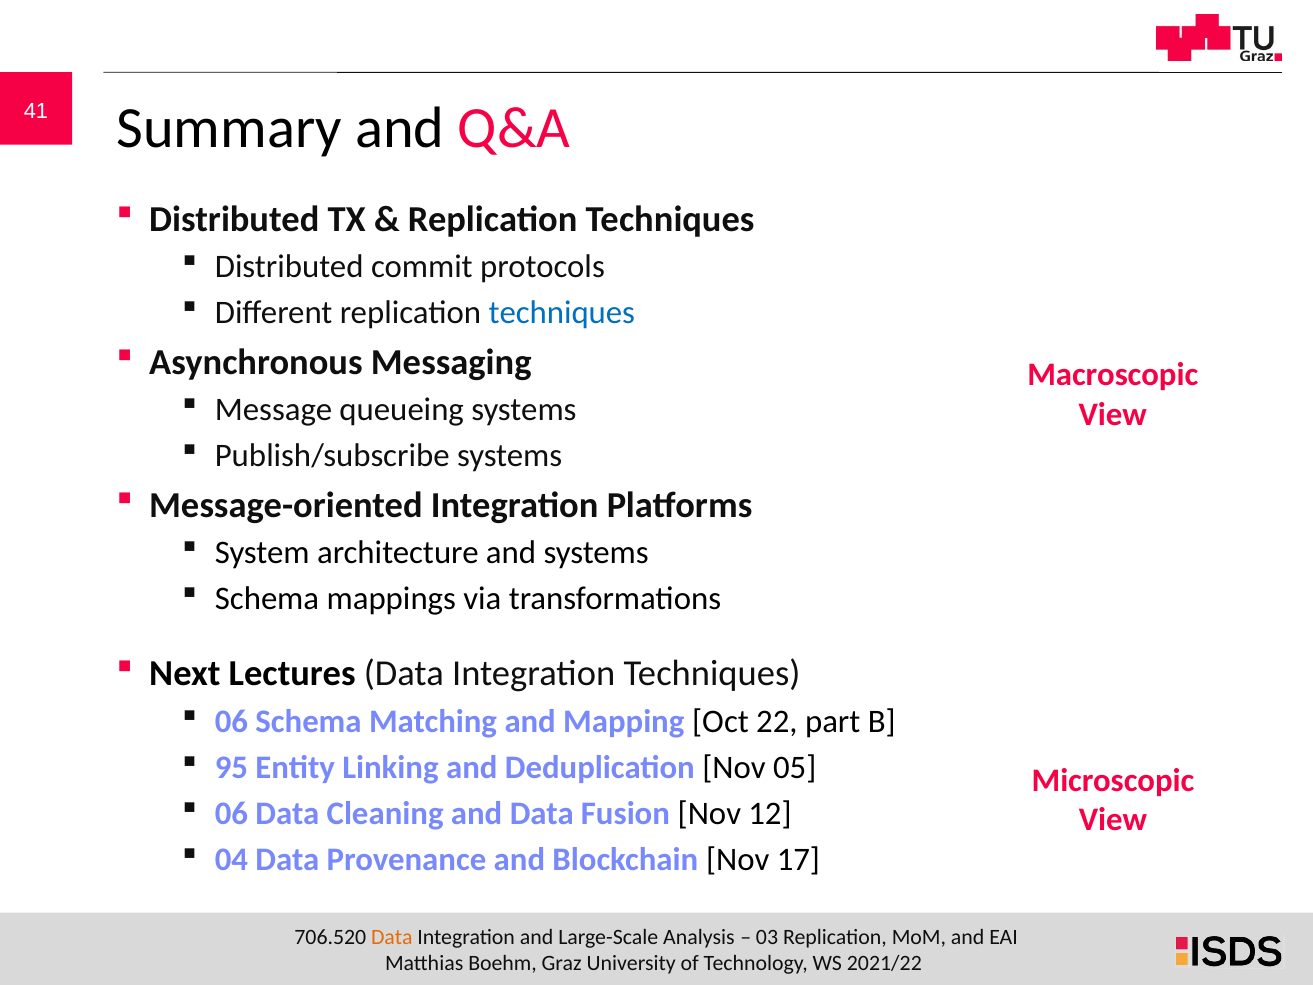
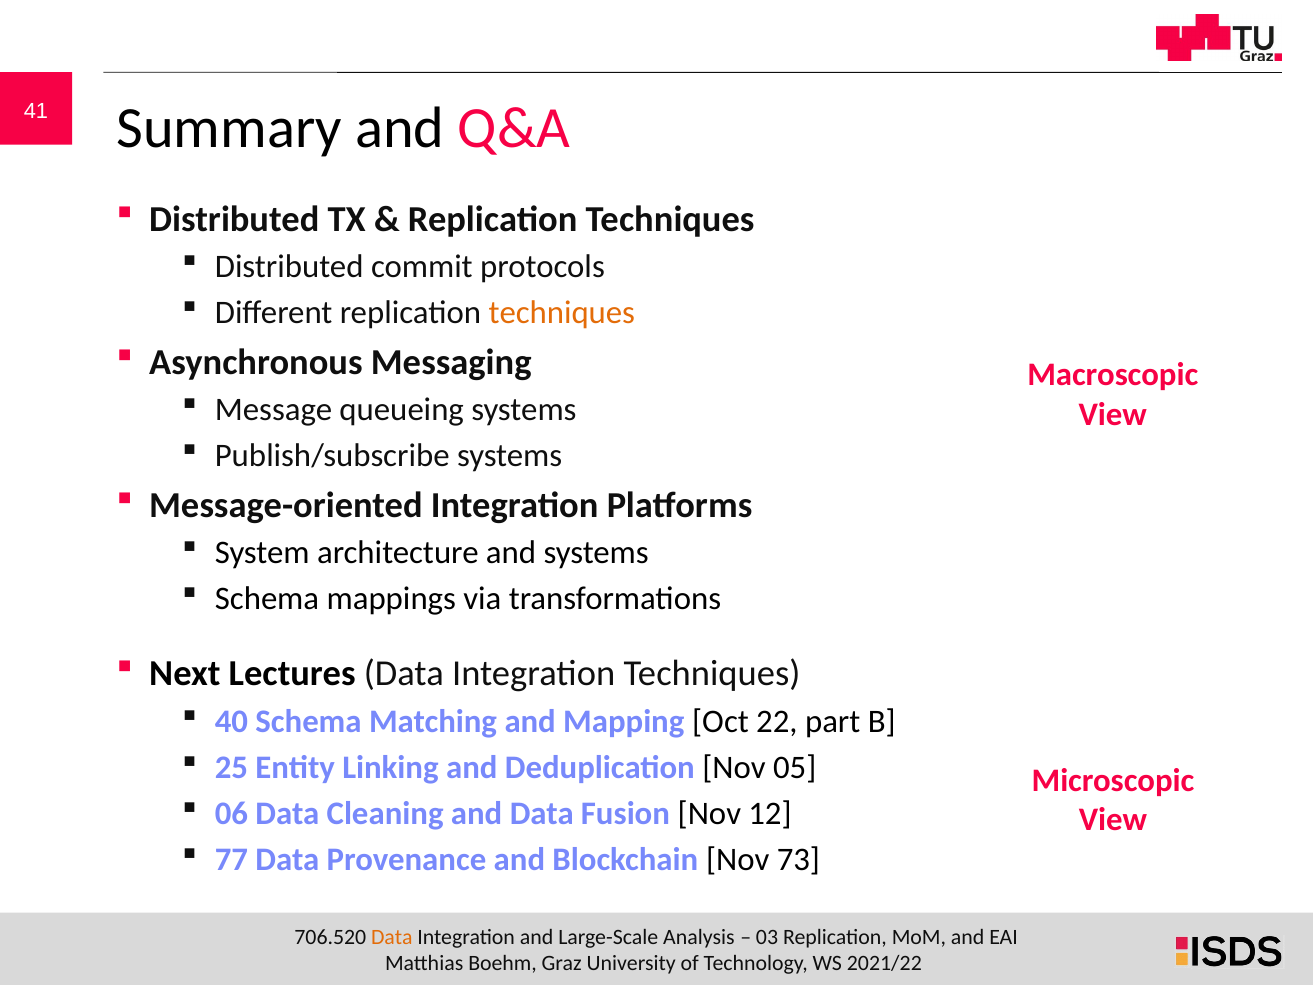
techniques at (562, 313) colour: blue -> orange
06 at (231, 722): 06 -> 40
95: 95 -> 25
04: 04 -> 77
17: 17 -> 73
